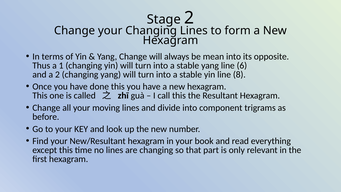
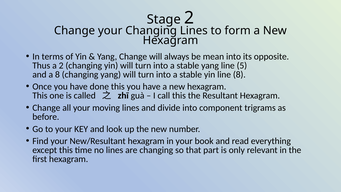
a 1: 1 -> 2
6: 6 -> 5
a 2: 2 -> 8
